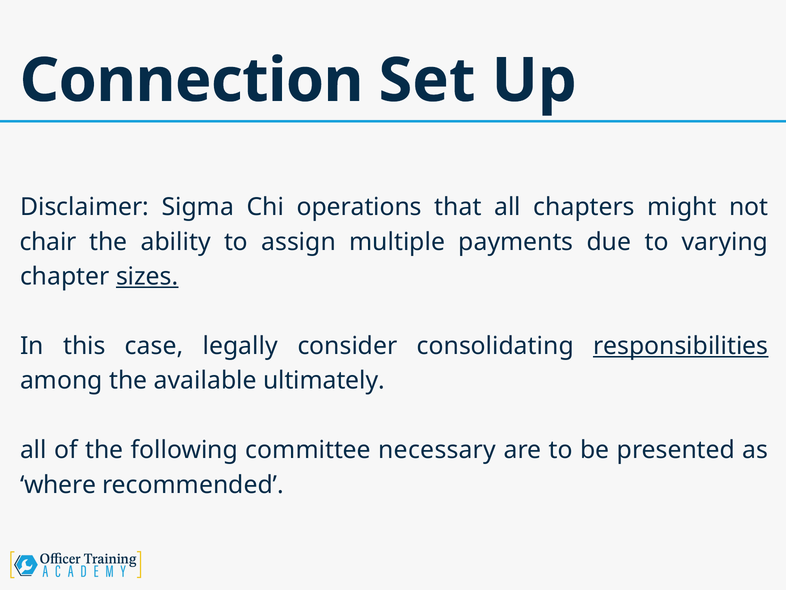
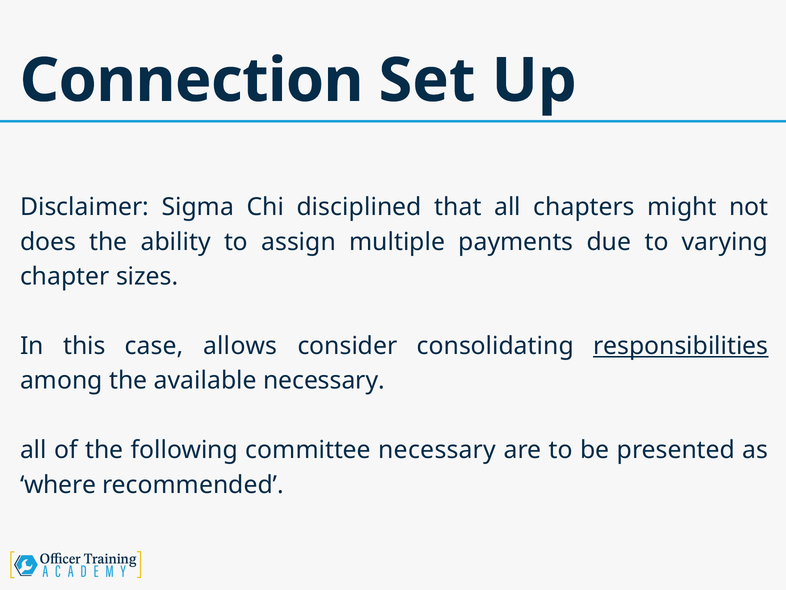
operations: operations -> disciplined
chair: chair -> does
sizes underline: present -> none
legally: legally -> allows
available ultimately: ultimately -> necessary
